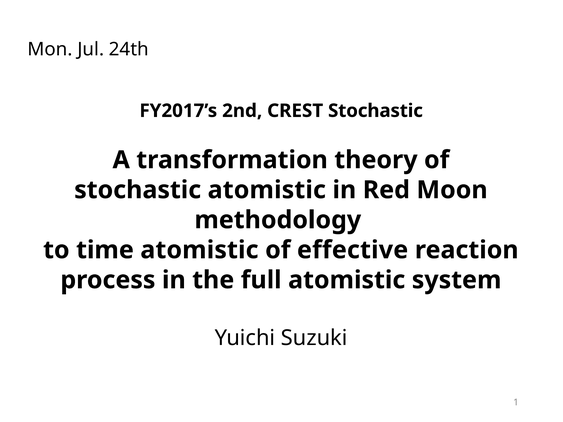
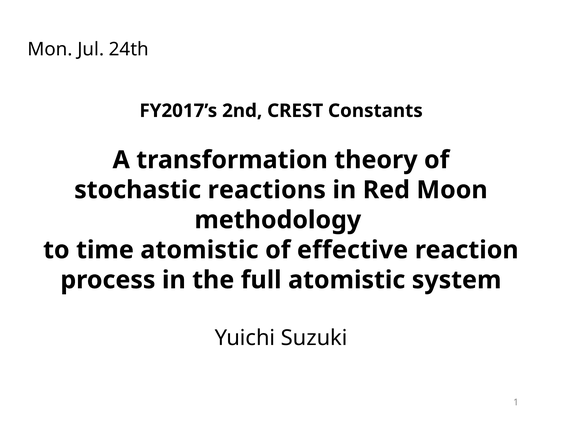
CREST Stochastic: Stochastic -> Constants
stochastic atomistic: atomistic -> reactions
